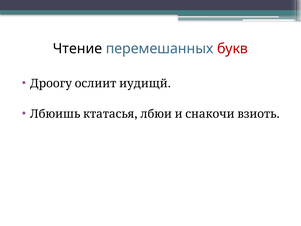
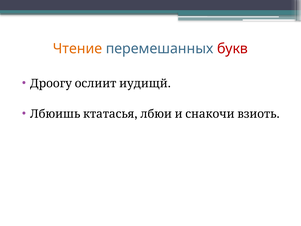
Чтение colour: black -> orange
